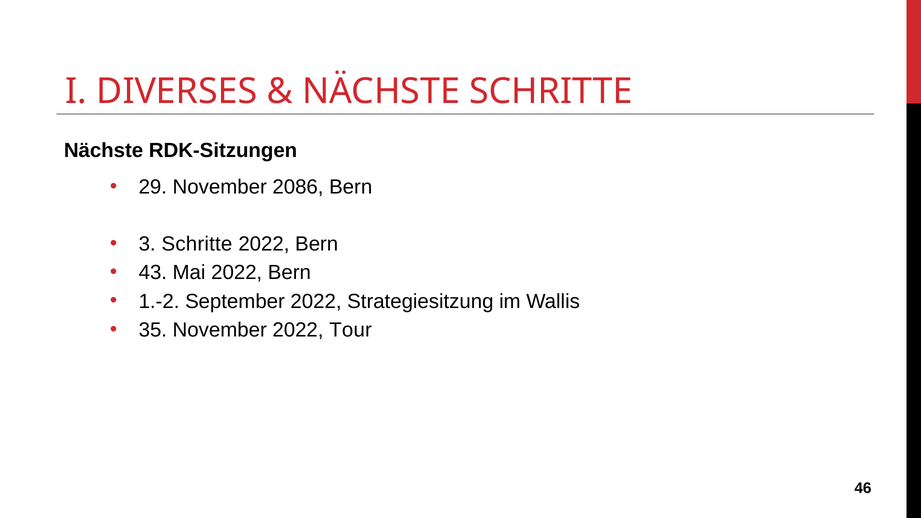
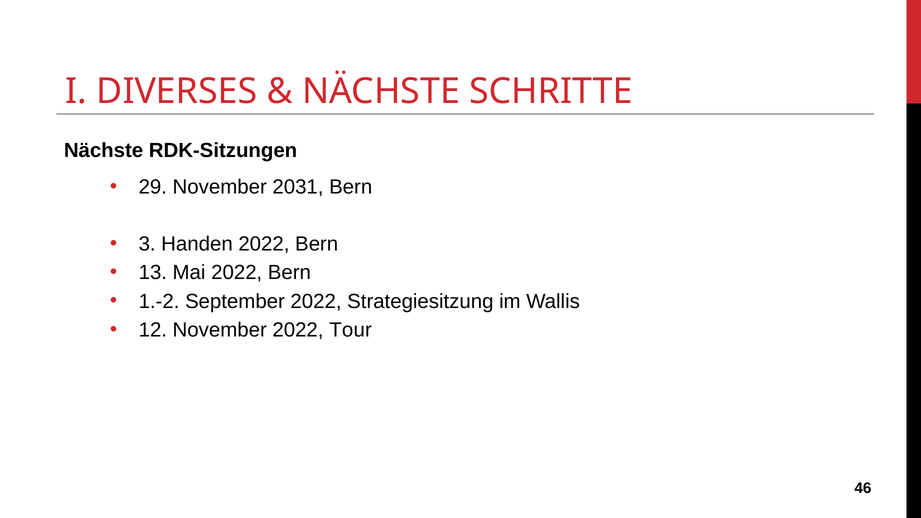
2086: 2086 -> 2031
3 Schritte: Schritte -> Handen
43: 43 -> 13
35: 35 -> 12
